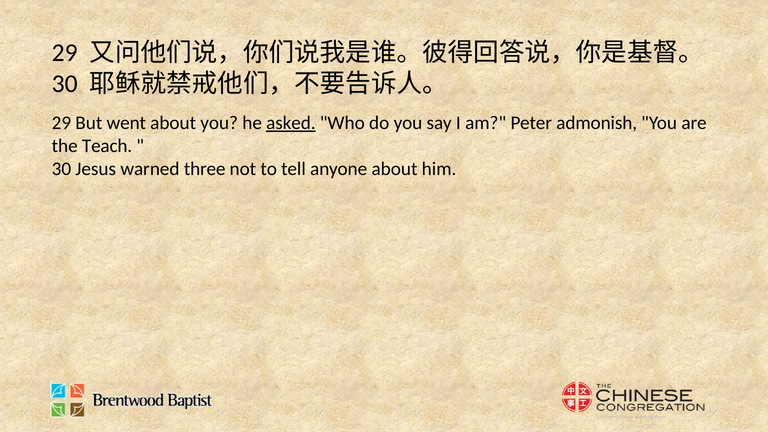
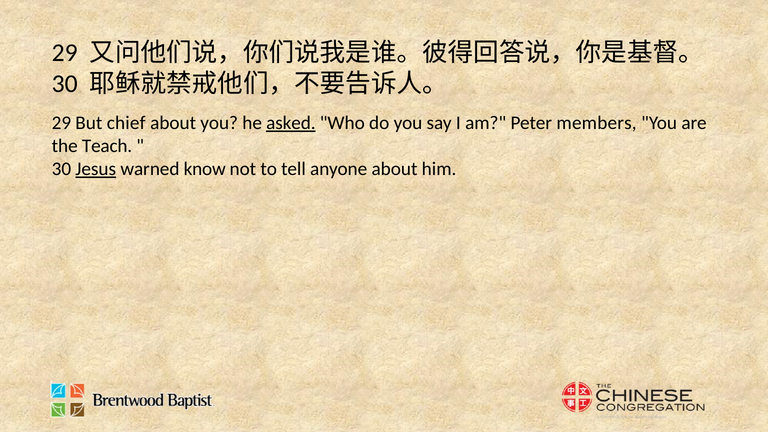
went: went -> chief
admonish: admonish -> members
Jesus underline: none -> present
three: three -> know
